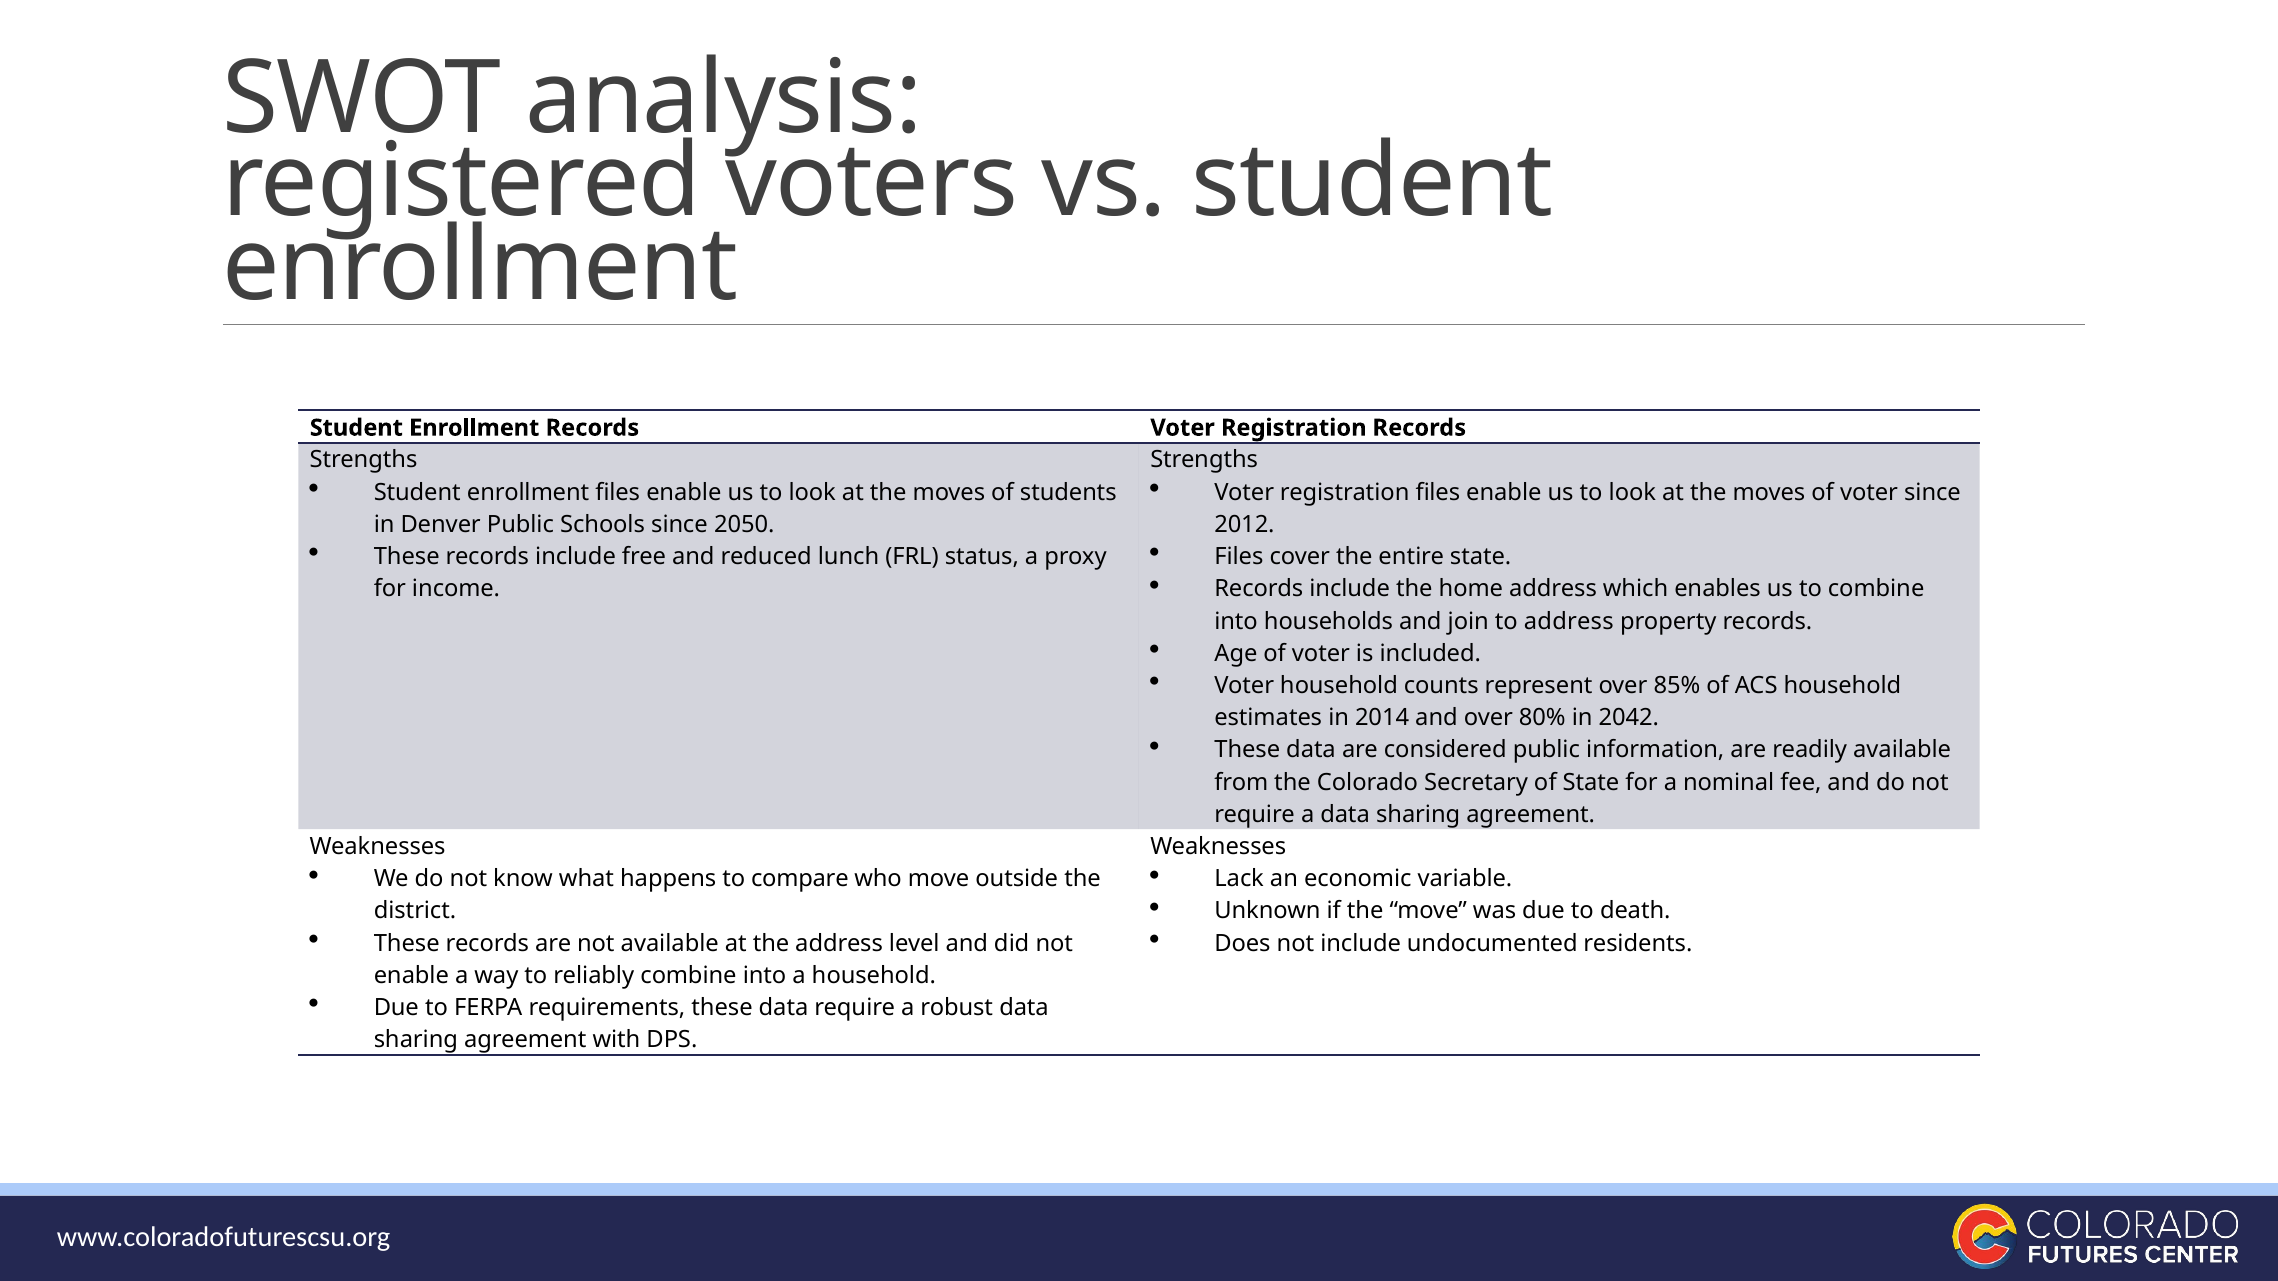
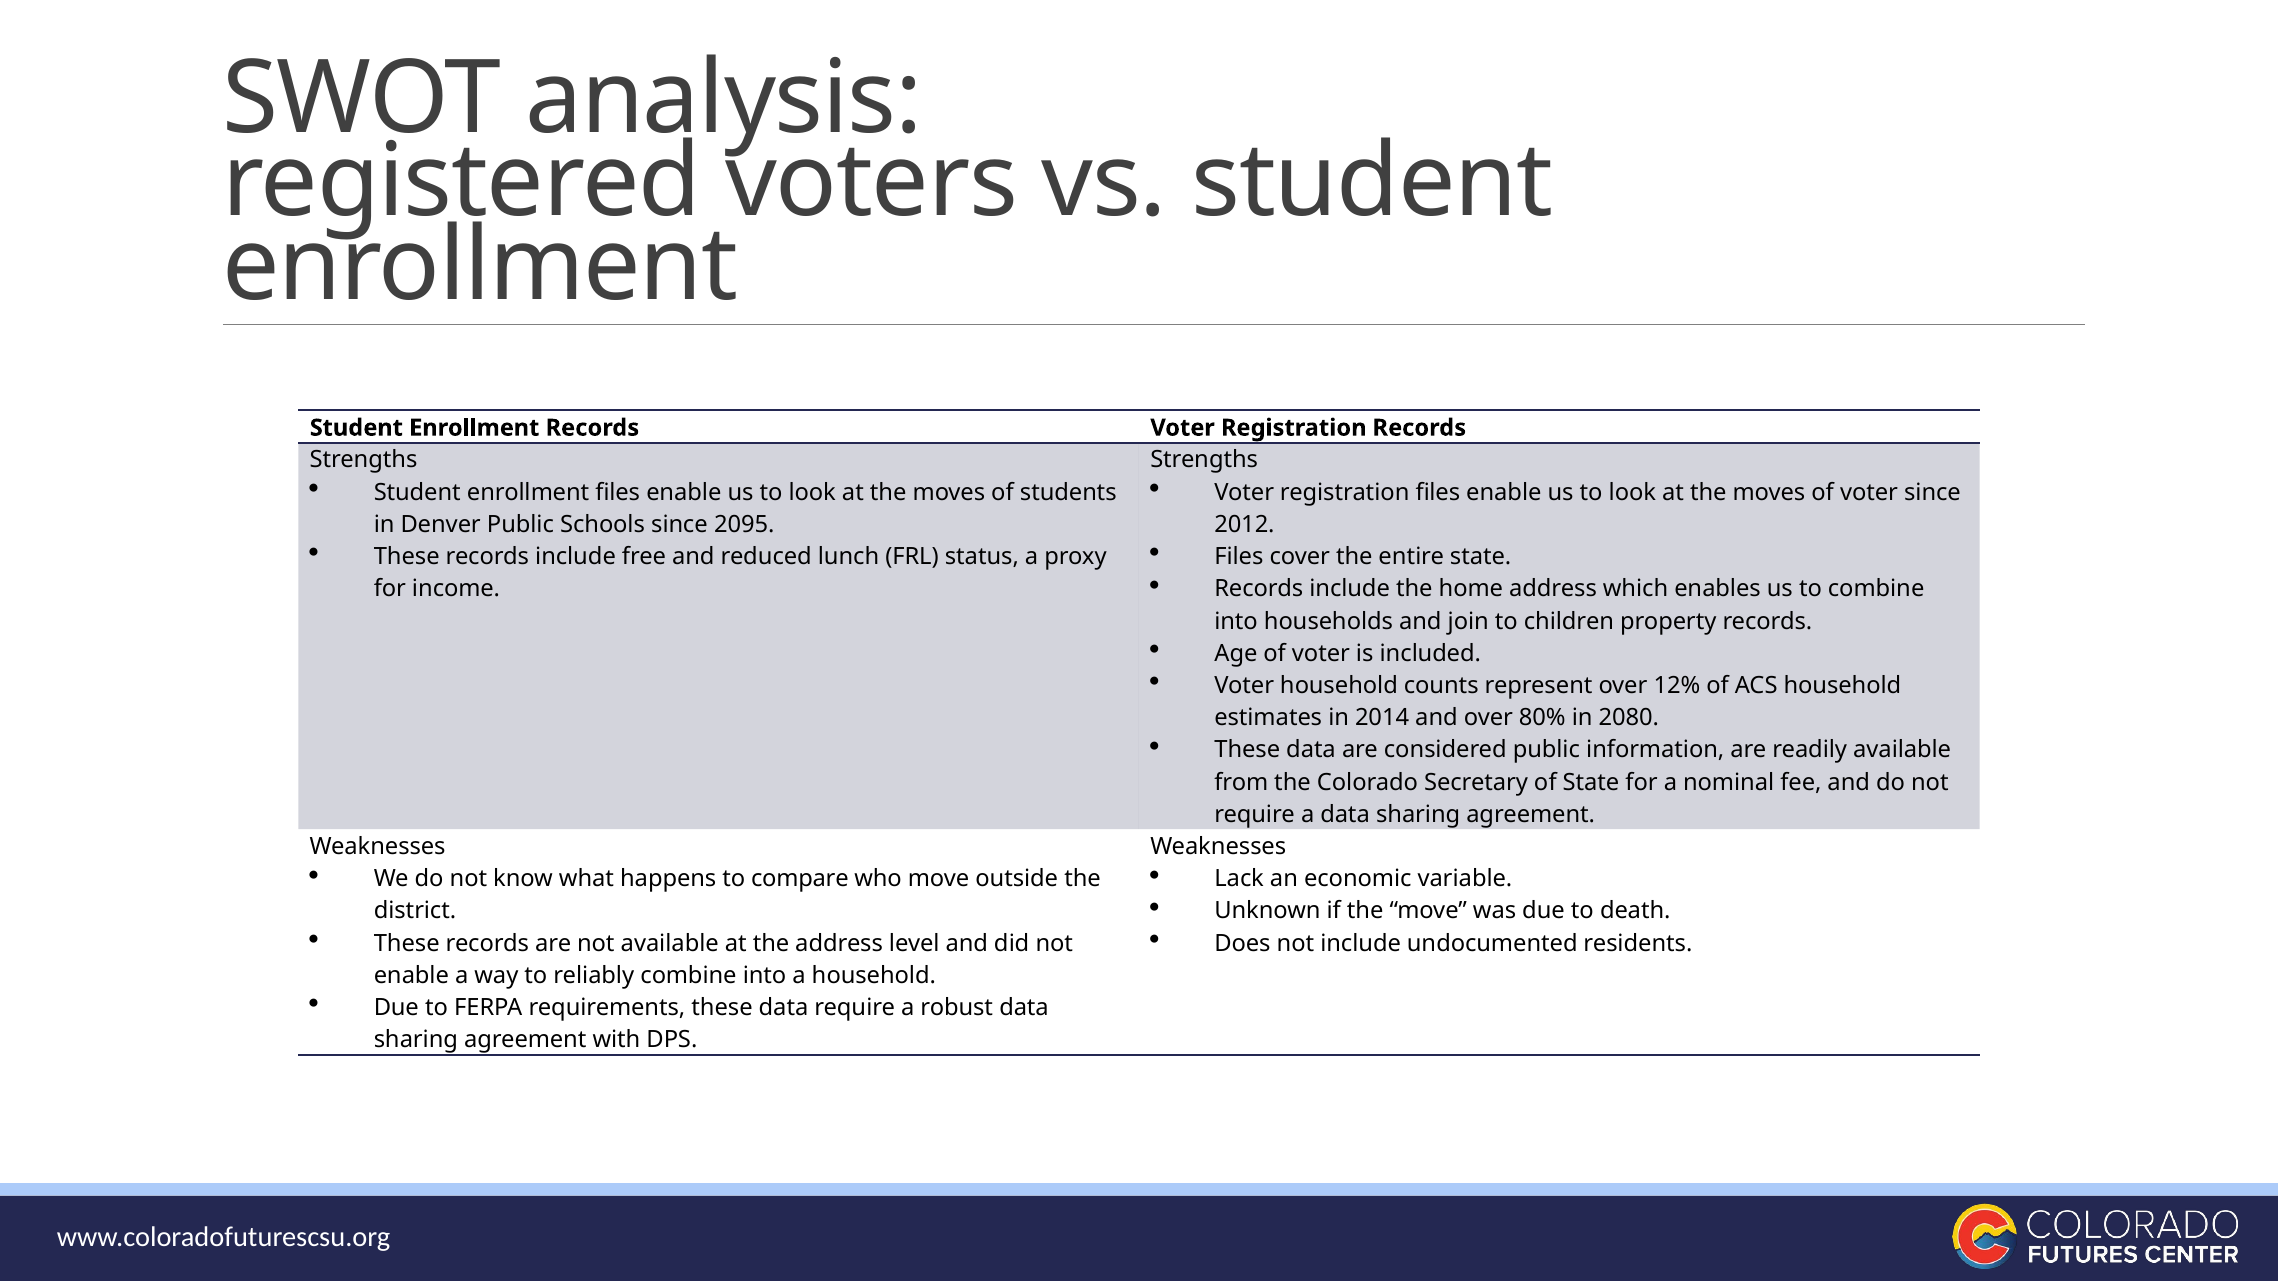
2050: 2050 -> 2095
to address: address -> children
85%: 85% -> 12%
2042: 2042 -> 2080
